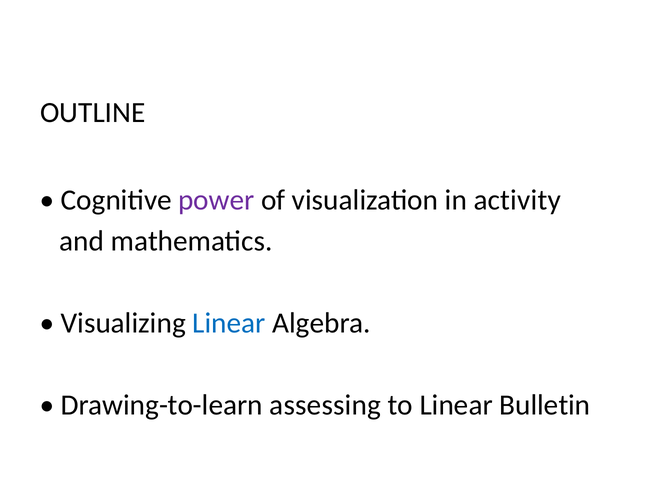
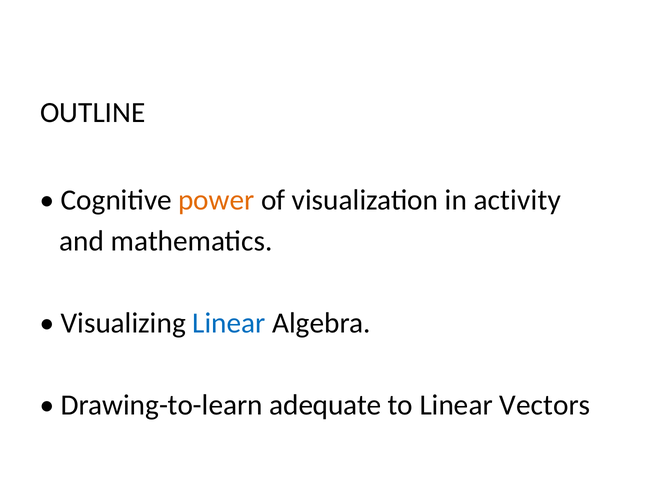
power colour: purple -> orange
assessing: assessing -> adequate
Bulletin: Bulletin -> Vectors
